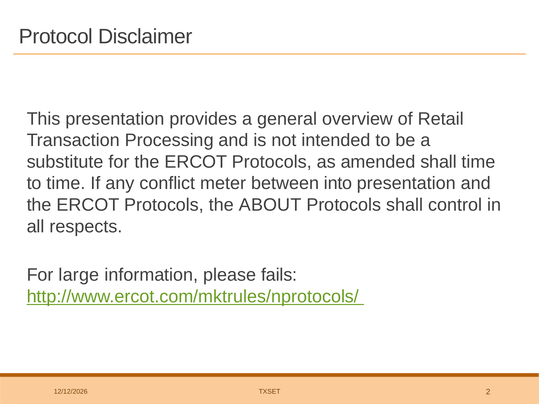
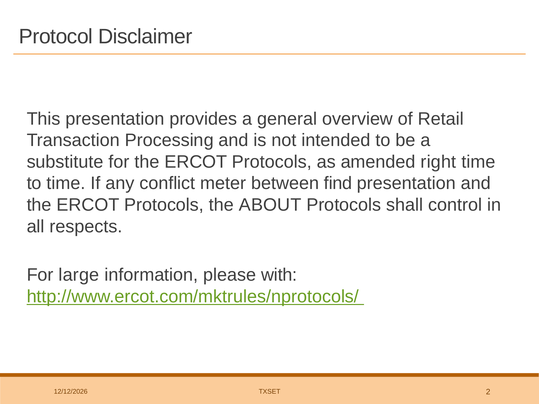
amended shall: shall -> right
into: into -> find
fails: fails -> with
